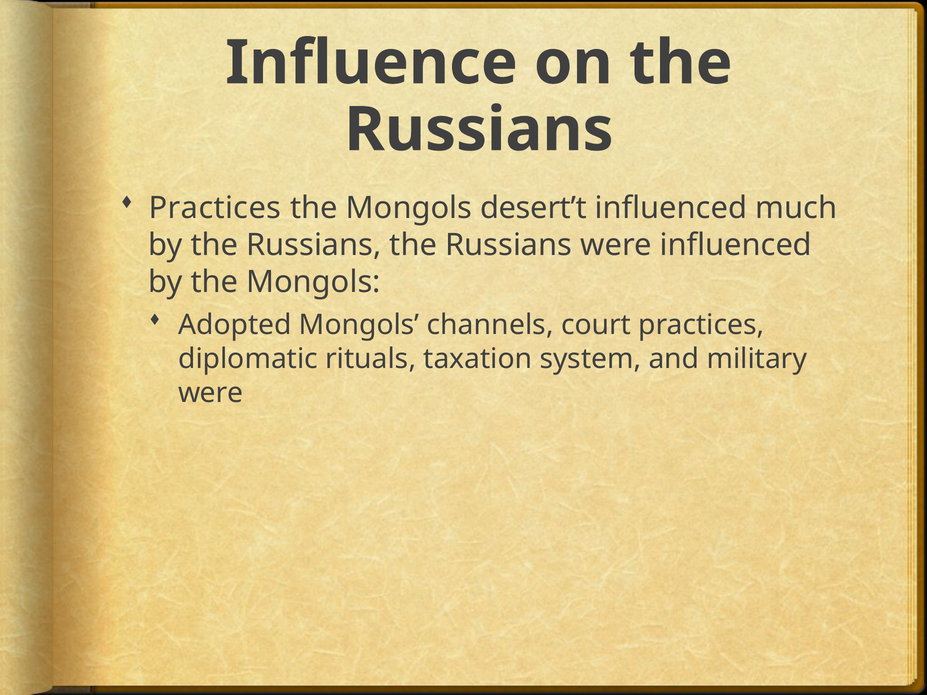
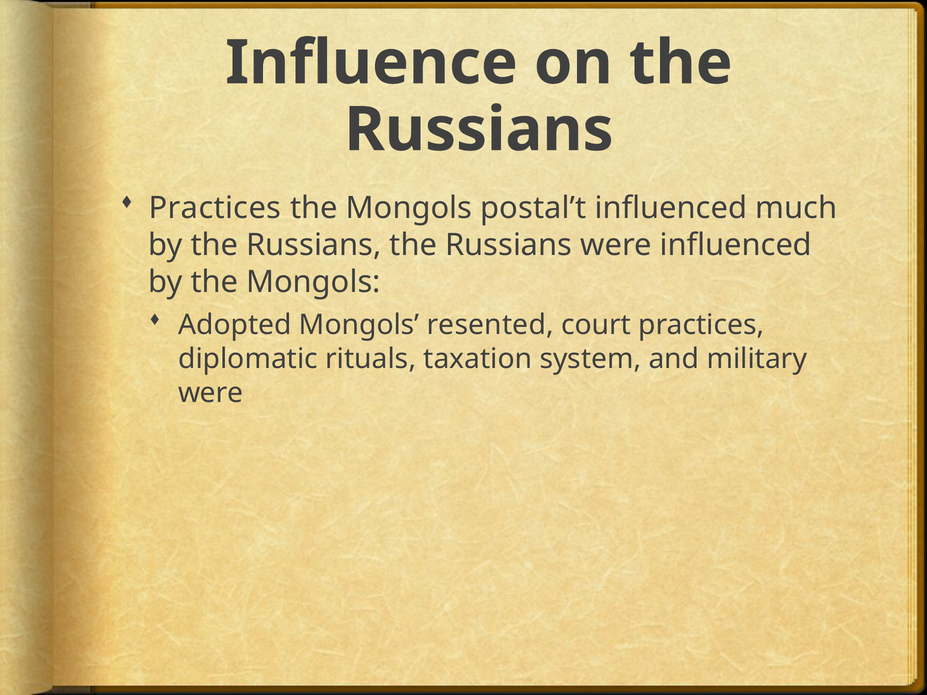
desert’t: desert’t -> postal’t
channels: channels -> resented
